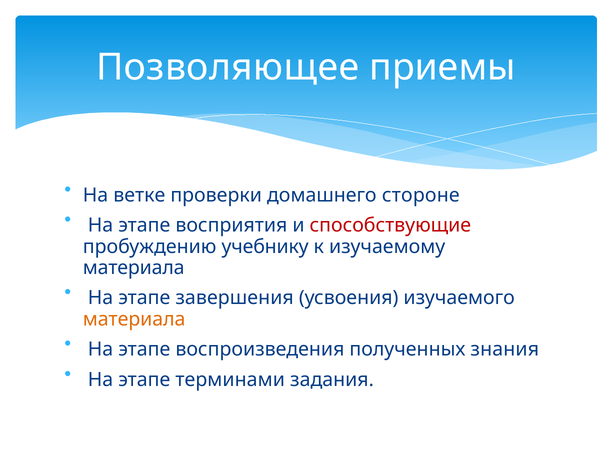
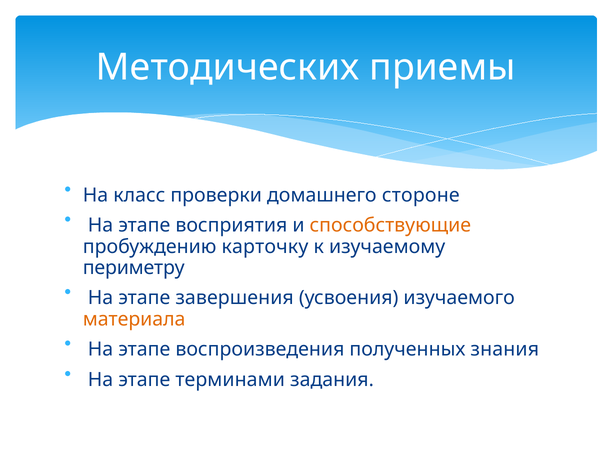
Позволяющее: Позволяющее -> Методических
ветке: ветке -> класс
способствующие colour: red -> orange
учебнику: учебнику -> карточку
материала at (134, 268): материала -> периметру
